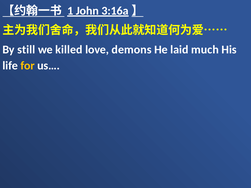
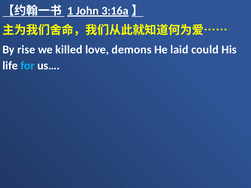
still: still -> rise
much: much -> could
for colour: yellow -> light blue
